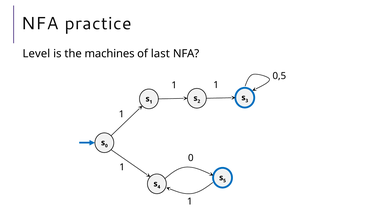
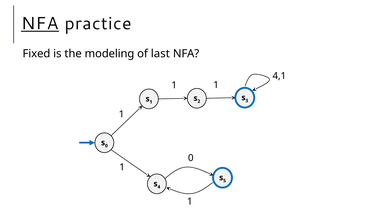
NFA at (40, 24) underline: none -> present
Level: Level -> Fixed
machines: machines -> modeling
0,5: 0,5 -> 4,1
